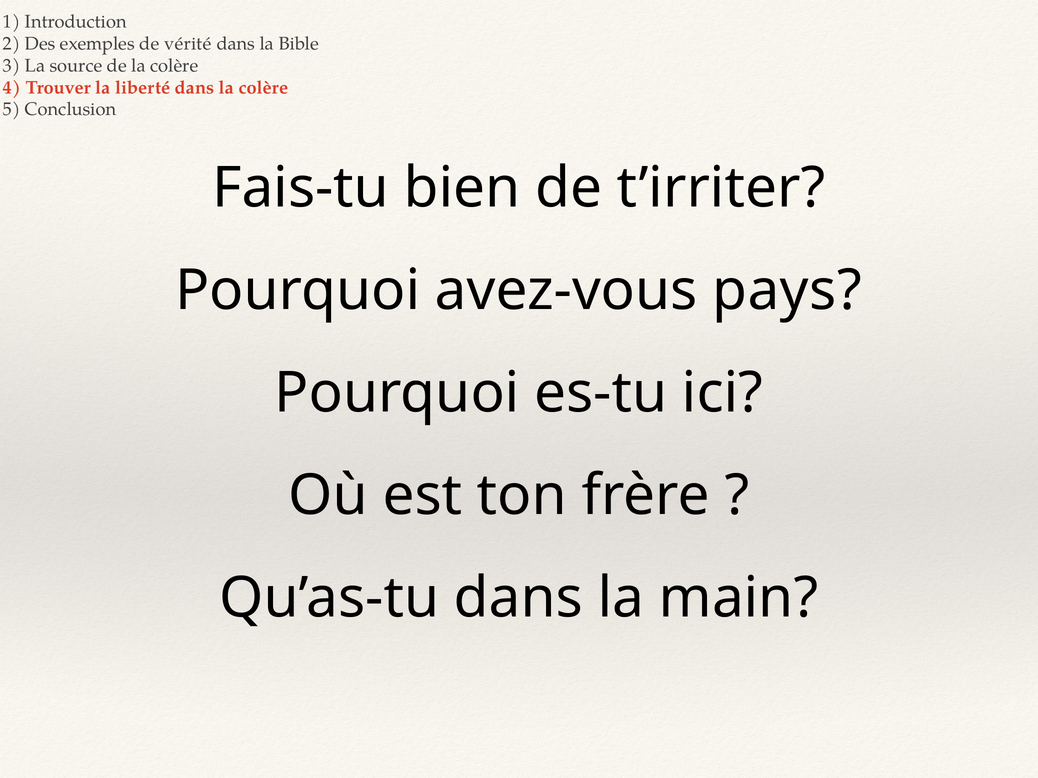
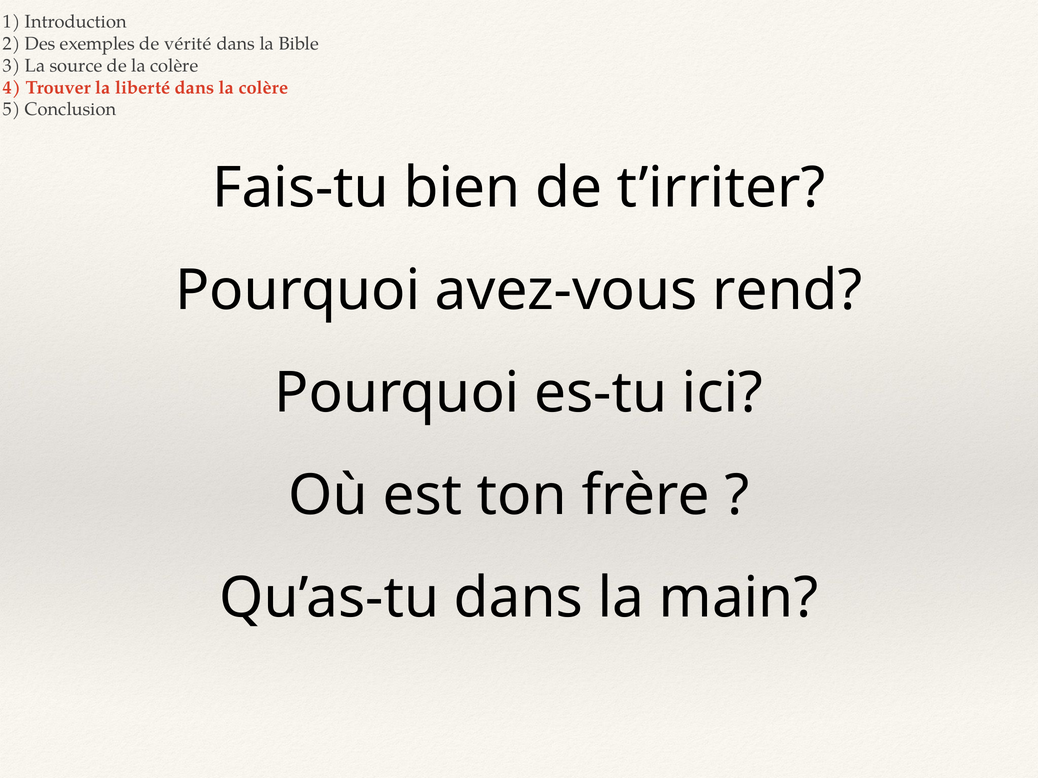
pays: pays -> rend
